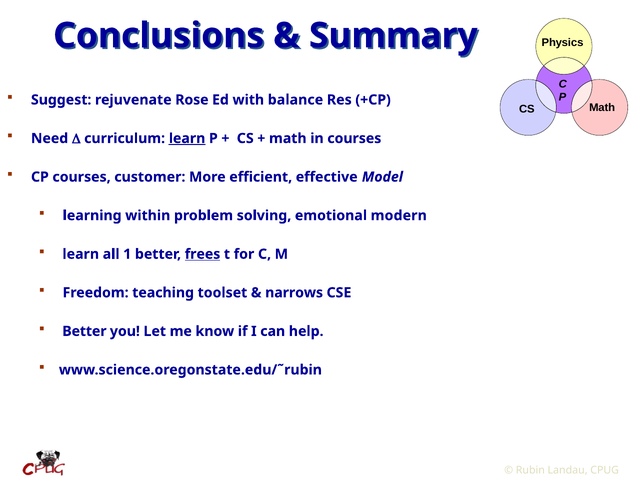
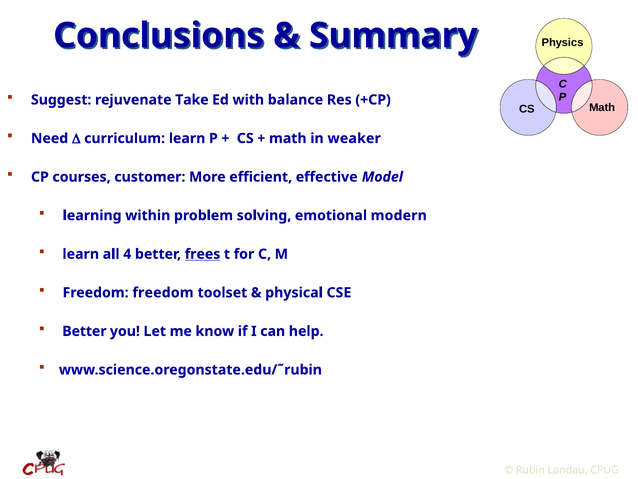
Rose: Rose -> Take
learn at (187, 138) underline: present -> none
in courses: courses -> weaker
1: 1 -> 4
Freedom teaching: teaching -> freedom
narrows: narrows -> physical
